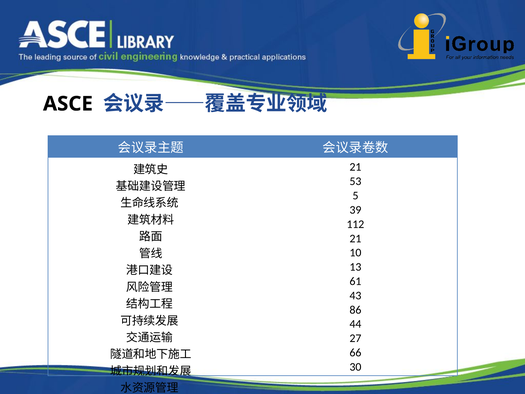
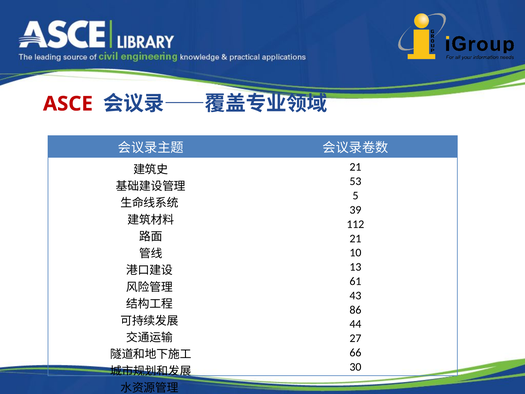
ASCE colour: black -> red
